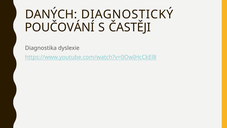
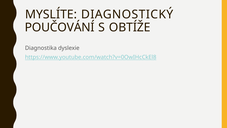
DANÝCH: DANÝCH -> MYSLÍTE
ČASTĚJI: ČASTĚJI -> OBTÍŽE
